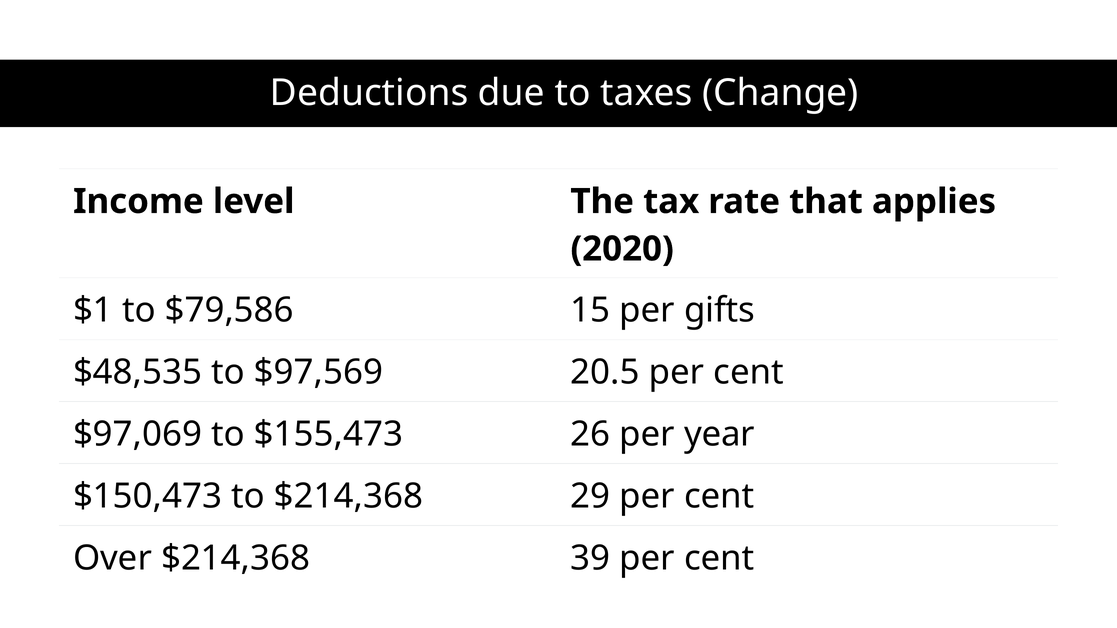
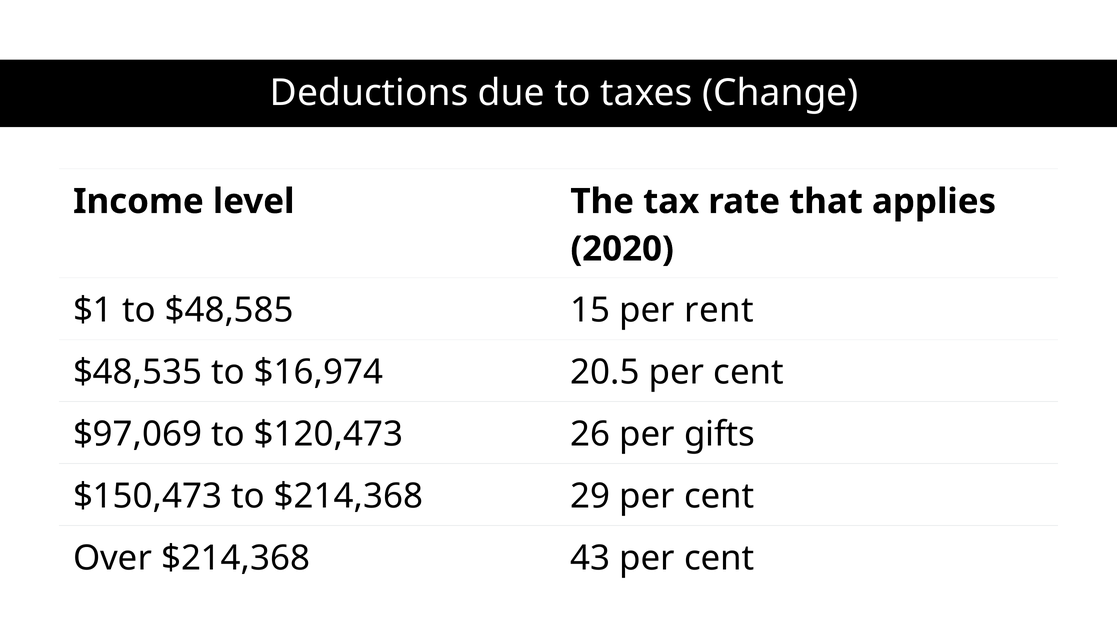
$79,586: $79,586 -> $48,585
gifts: gifts -> rent
$97,569: $97,569 -> $16,974
$155,473: $155,473 -> $120,473
year: year -> gifts
39: 39 -> 43
